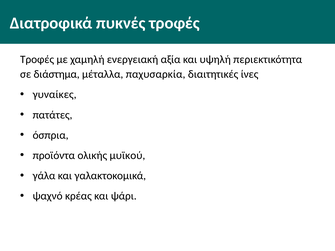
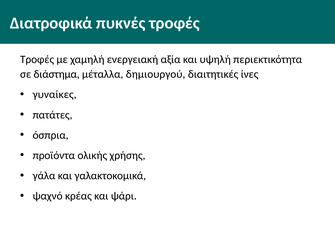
παχυσαρκία: παχυσαρκία -> δημιουργού
μυϊκού: μυϊκού -> χρήσης
